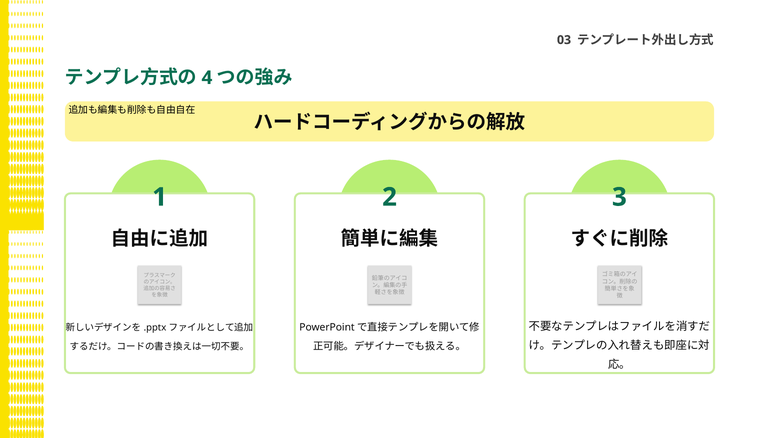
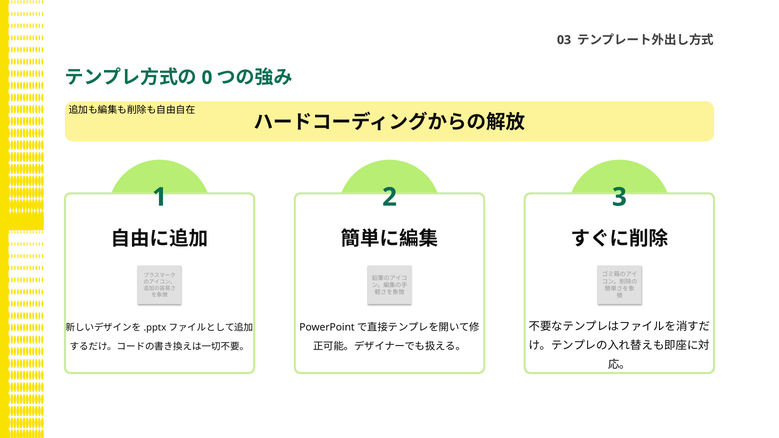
4: 4 -> 0
